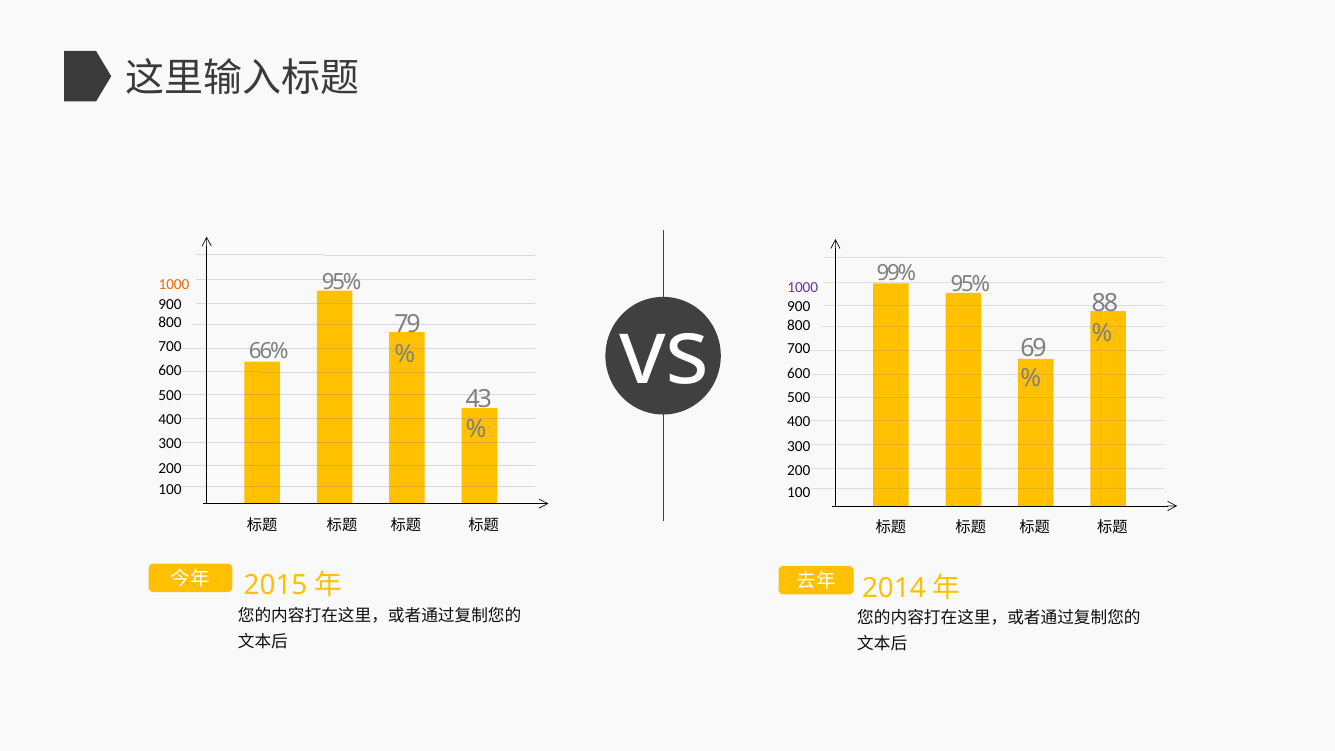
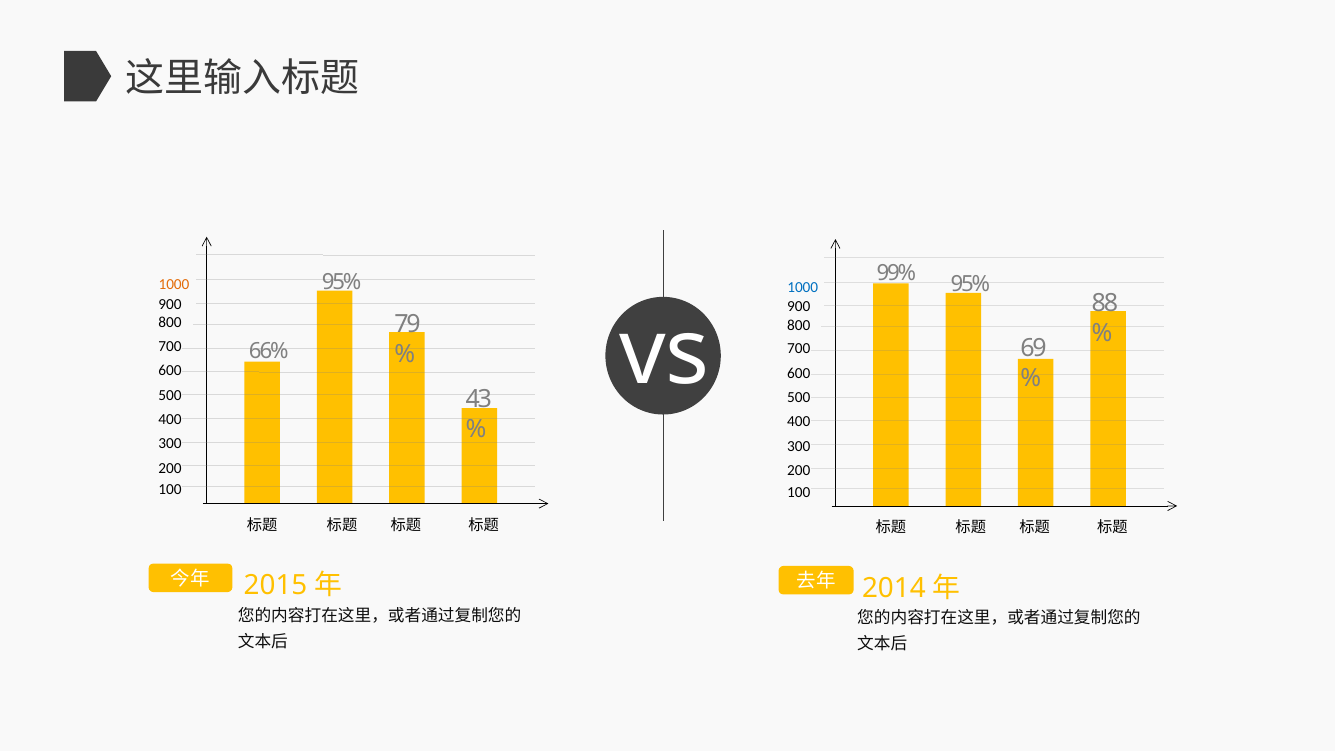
1000 at (803, 287) colour: purple -> blue
